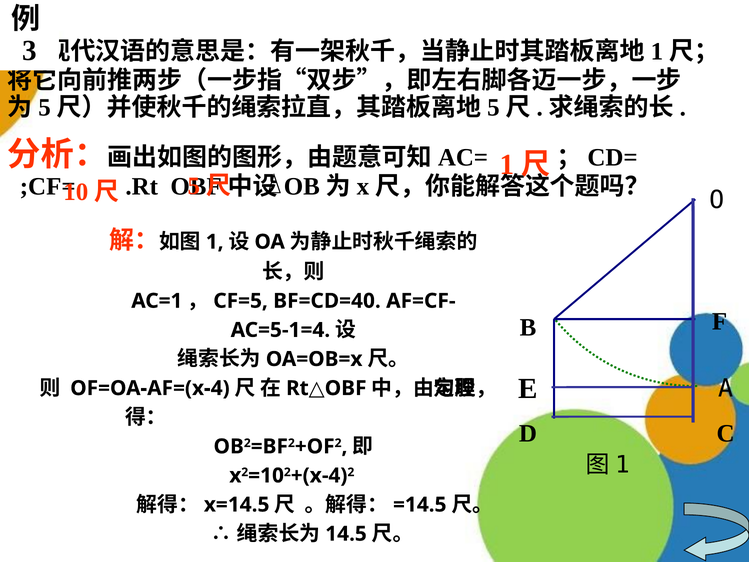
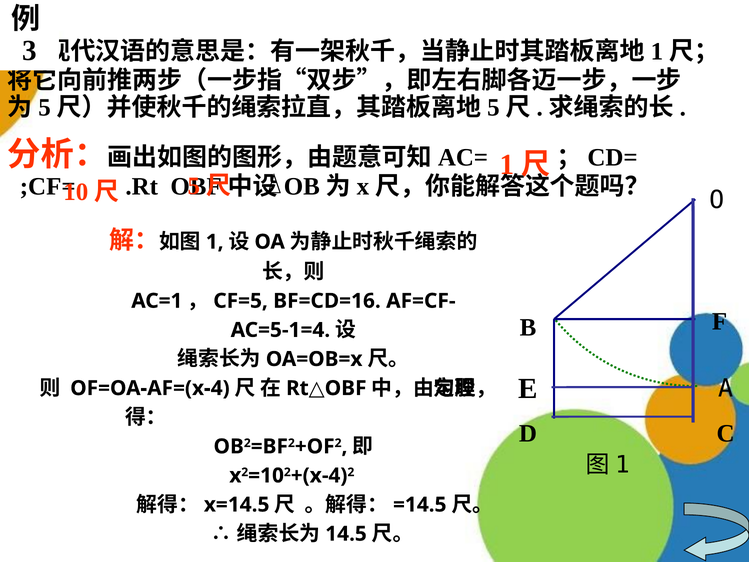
BF=CD=40: BF=CD=40 -> BF=CD=16
